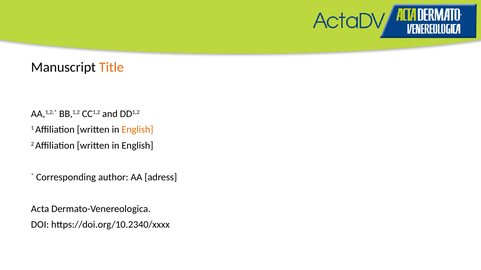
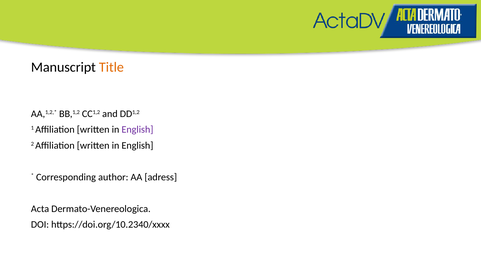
English at (137, 130) colour: orange -> purple
